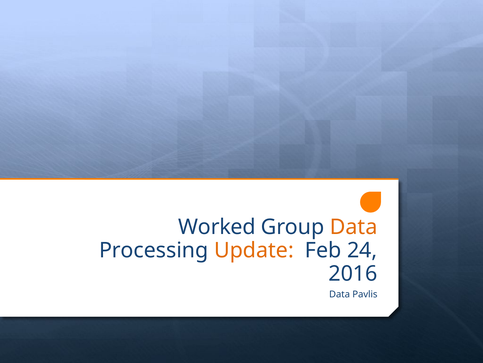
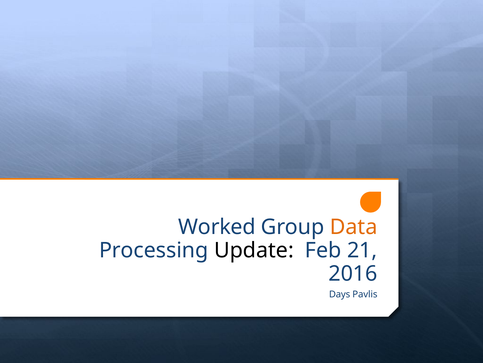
Update colour: orange -> black
24: 24 -> 21
Data at (340, 294): Data -> Days
